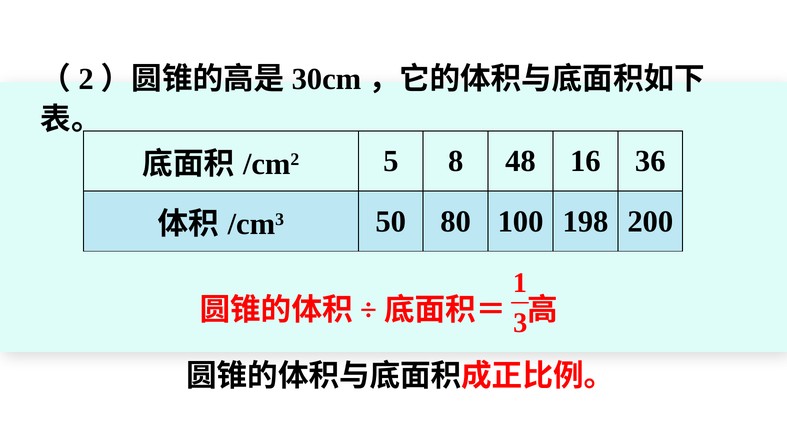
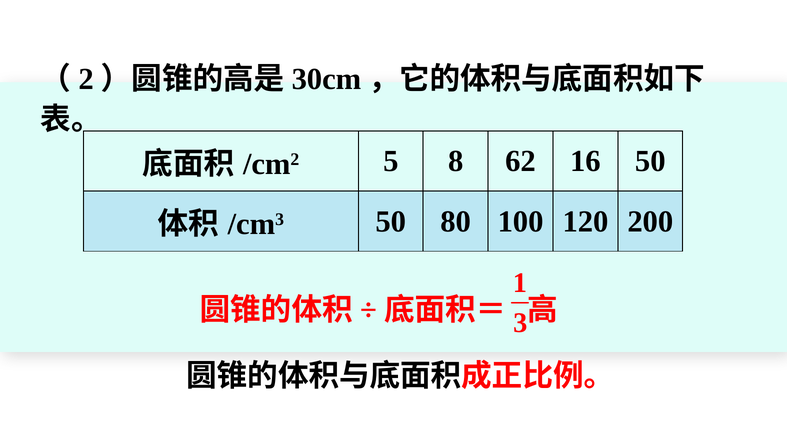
48: 48 -> 62
16 36: 36 -> 50
198: 198 -> 120
